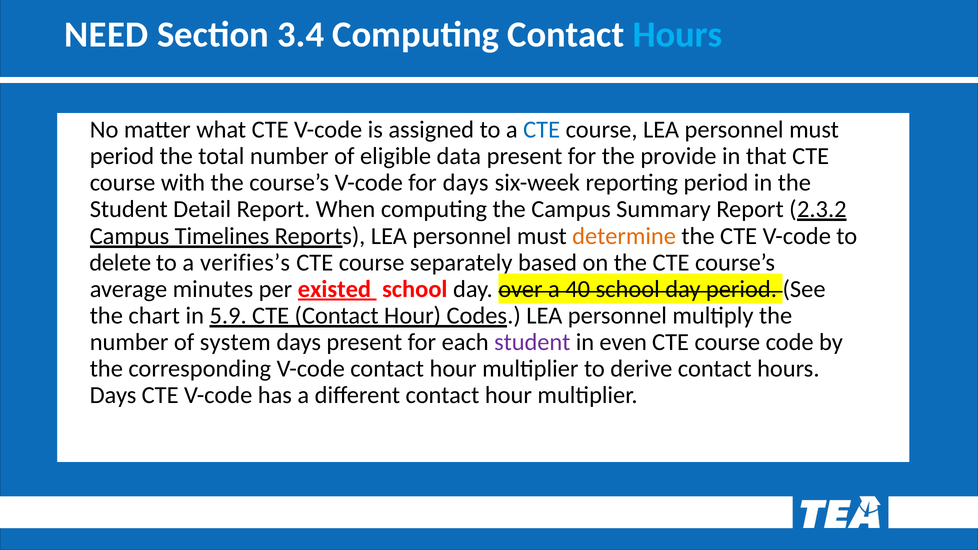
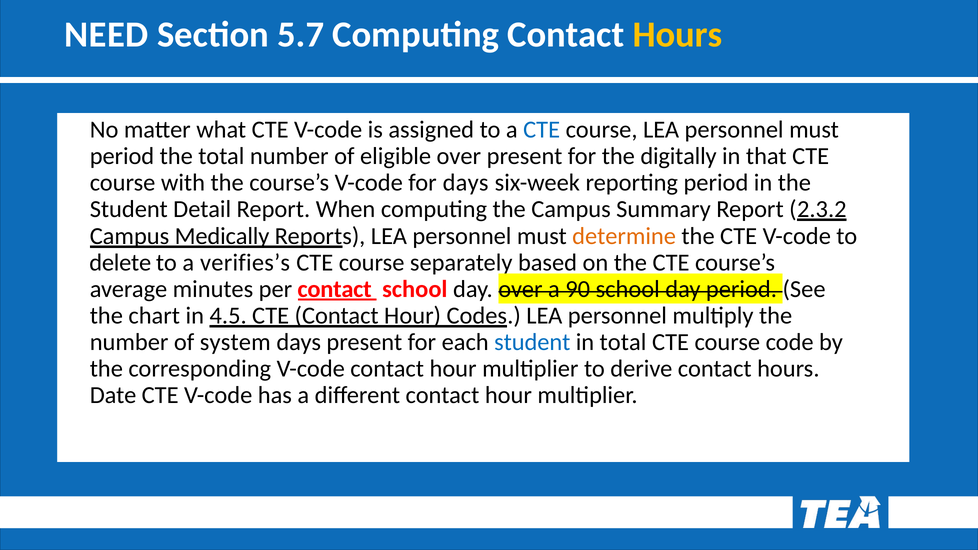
3.4: 3.4 -> 5.7
Hours at (677, 35) colour: light blue -> yellow
eligible data: data -> over
provide: provide -> digitally
Timelines: Timelines -> Medically
per existed: existed -> contact
40: 40 -> 90
5.9: 5.9 -> 4.5
student at (532, 342) colour: purple -> blue
in even: even -> total
Days at (113, 395): Days -> Date
